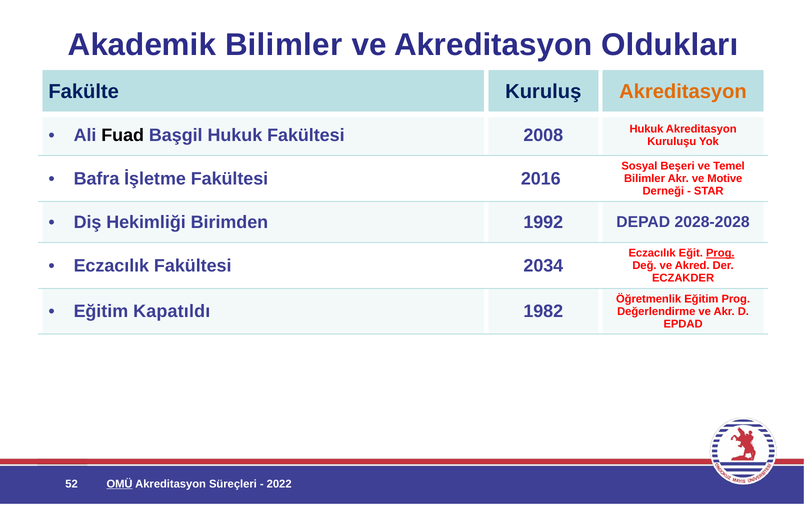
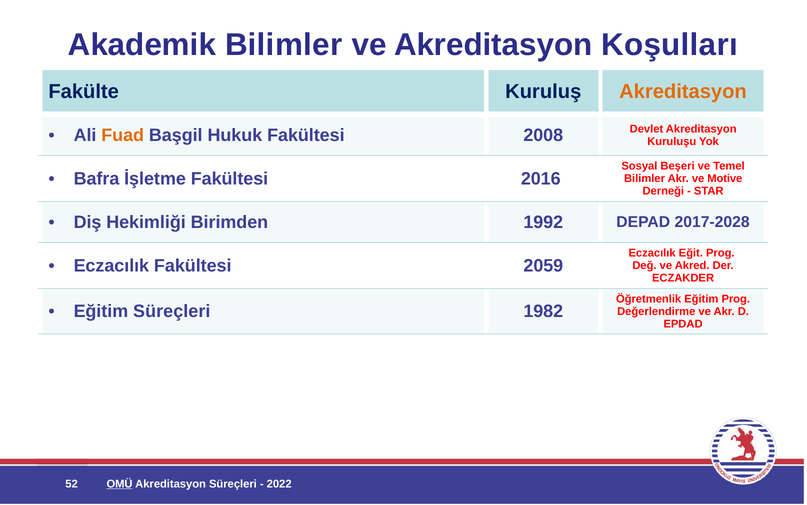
Oldukları: Oldukları -> Koşulları
Fuad colour: black -> orange
2008 Hukuk: Hukuk -> Devlet
2028-2028: 2028-2028 -> 2017-2028
Prog at (720, 253) underline: present -> none
2034: 2034 -> 2059
Eğitim Kapatıldı: Kapatıldı -> Süreçleri
